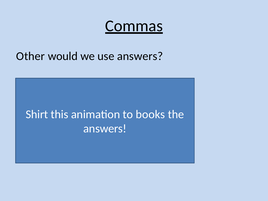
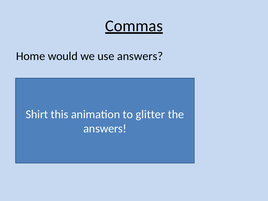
Other: Other -> Home
books: books -> glitter
